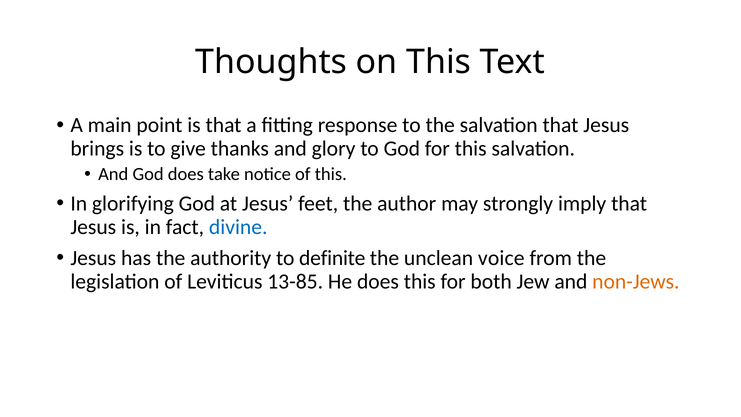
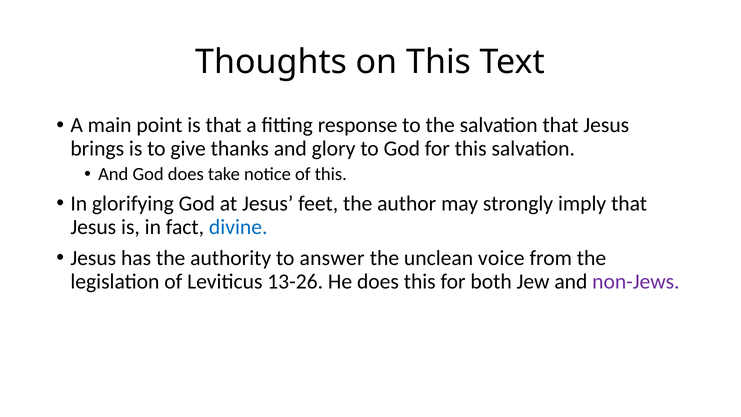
definite: definite -> answer
13-85: 13-85 -> 13-26
non-Jews colour: orange -> purple
